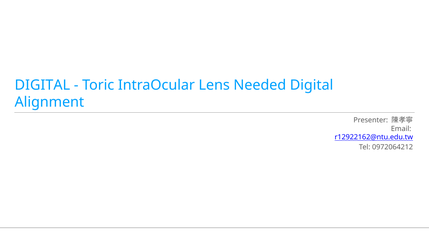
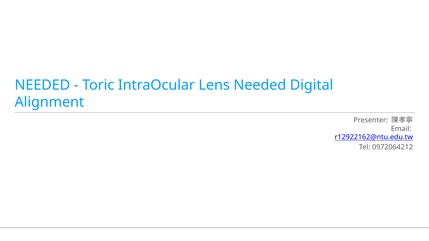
DIGITAL at (42, 85): DIGITAL -> NEEDED
